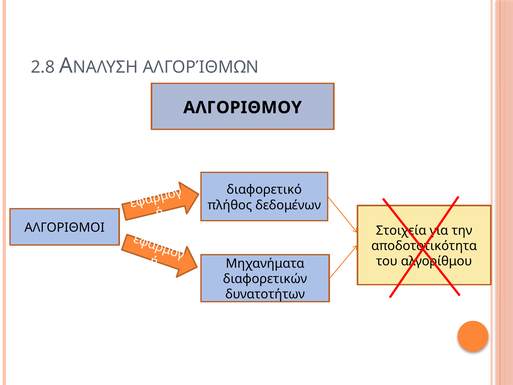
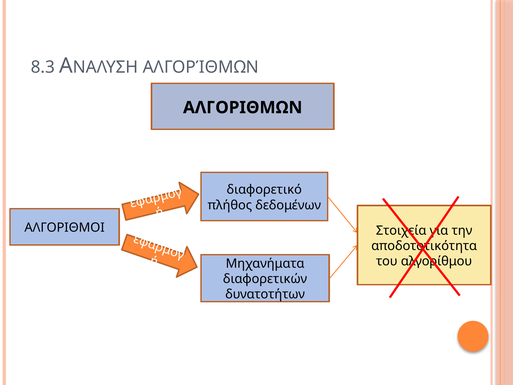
2.8: 2.8 -> 8.3
ΑΛΓΟΡΙΘΜΟΥ: ΑΛΓΟΡΙΘΜΟΥ -> ΑΛΓΟΡΙΘΜΩΝ
